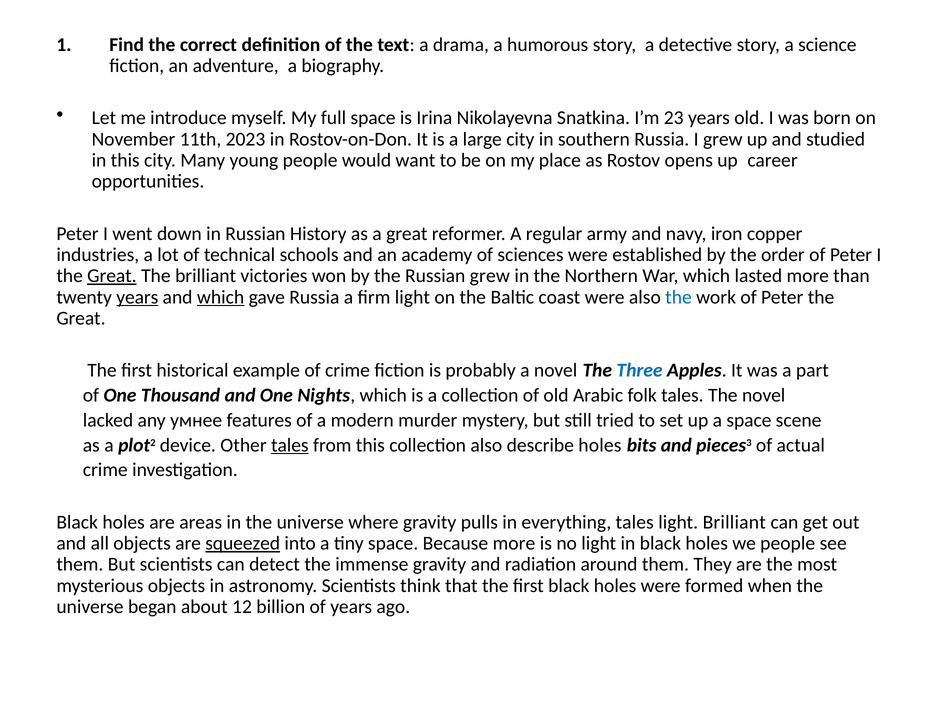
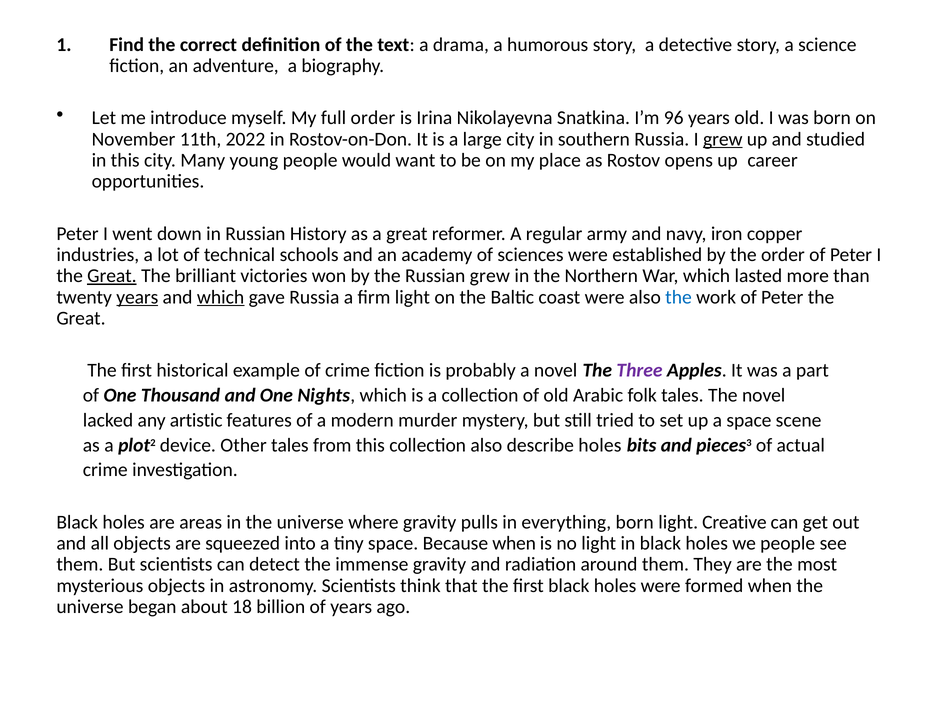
full space: space -> order
23: 23 -> 96
2023: 2023 -> 2022
grew at (723, 139) underline: none -> present
Three colour: blue -> purple
умнее: умнее -> artistic
tales at (290, 445) underline: present -> none
everything tales: tales -> born
light Brilliant: Brilliant -> Creative
squeezed underline: present -> none
Because more: more -> when
12: 12 -> 18
